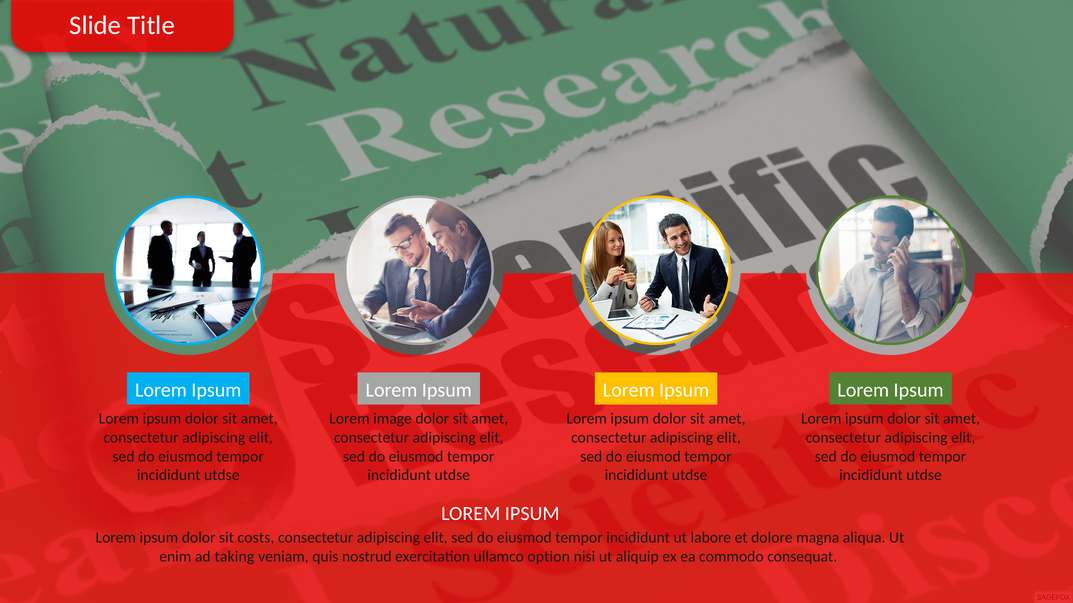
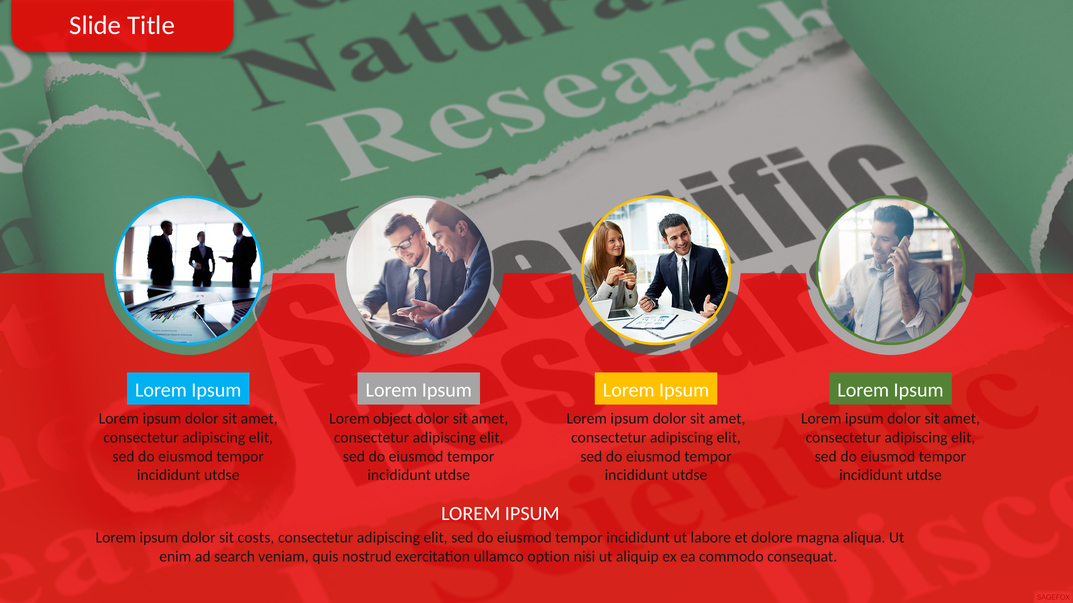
image: image -> object
taking: taking -> search
